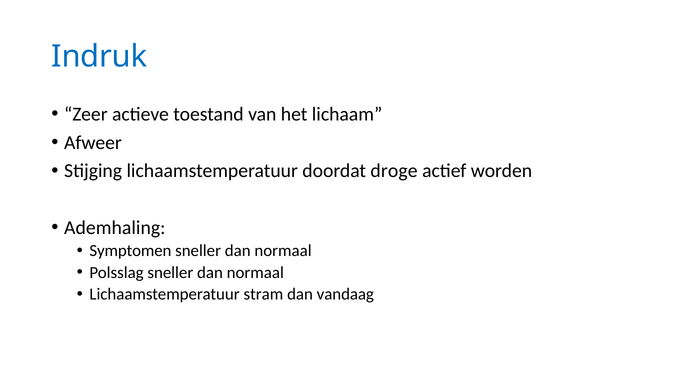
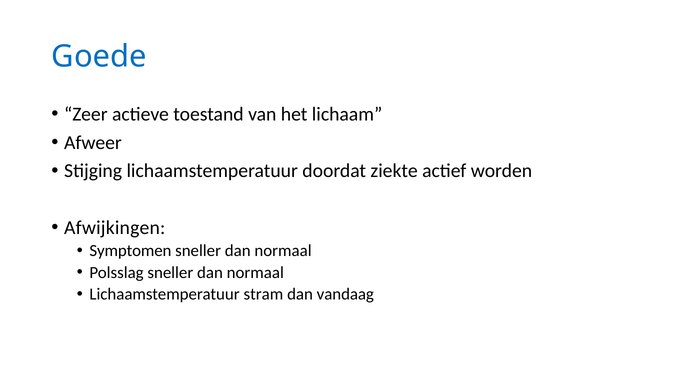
Indruk: Indruk -> Goede
droge: droge -> ziekte
Ademhaling: Ademhaling -> Afwijkingen
